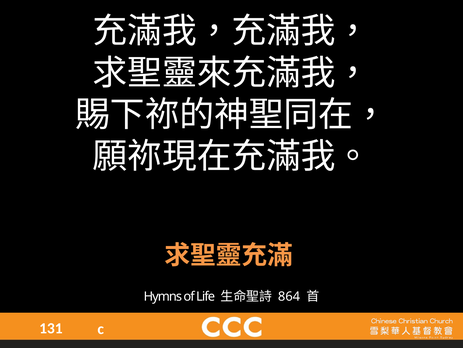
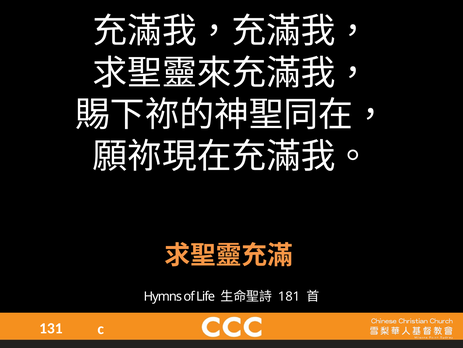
864: 864 -> 181
